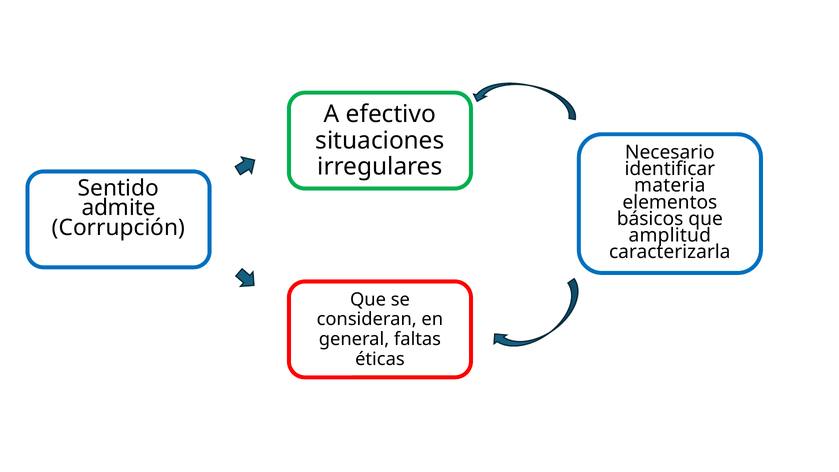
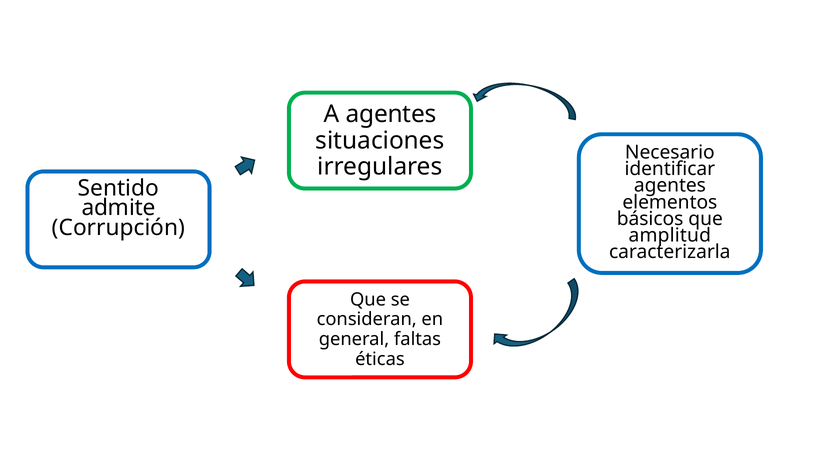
A efectivo: efectivo -> agentes
materia at (670, 186): materia -> agentes
